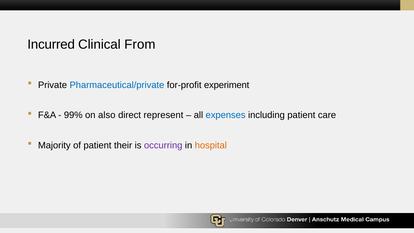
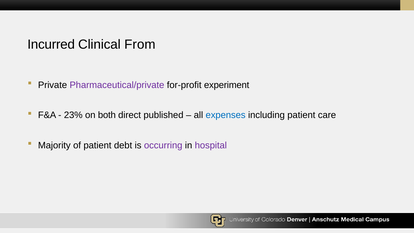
Pharmaceutical/private colour: blue -> purple
99%: 99% -> 23%
also: also -> both
represent: represent -> published
their: their -> debt
hospital colour: orange -> purple
